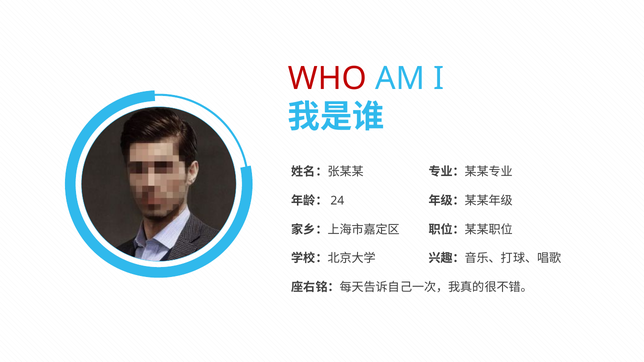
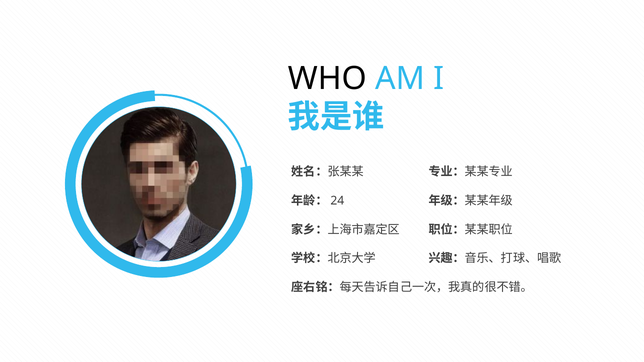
WHO colour: red -> black
